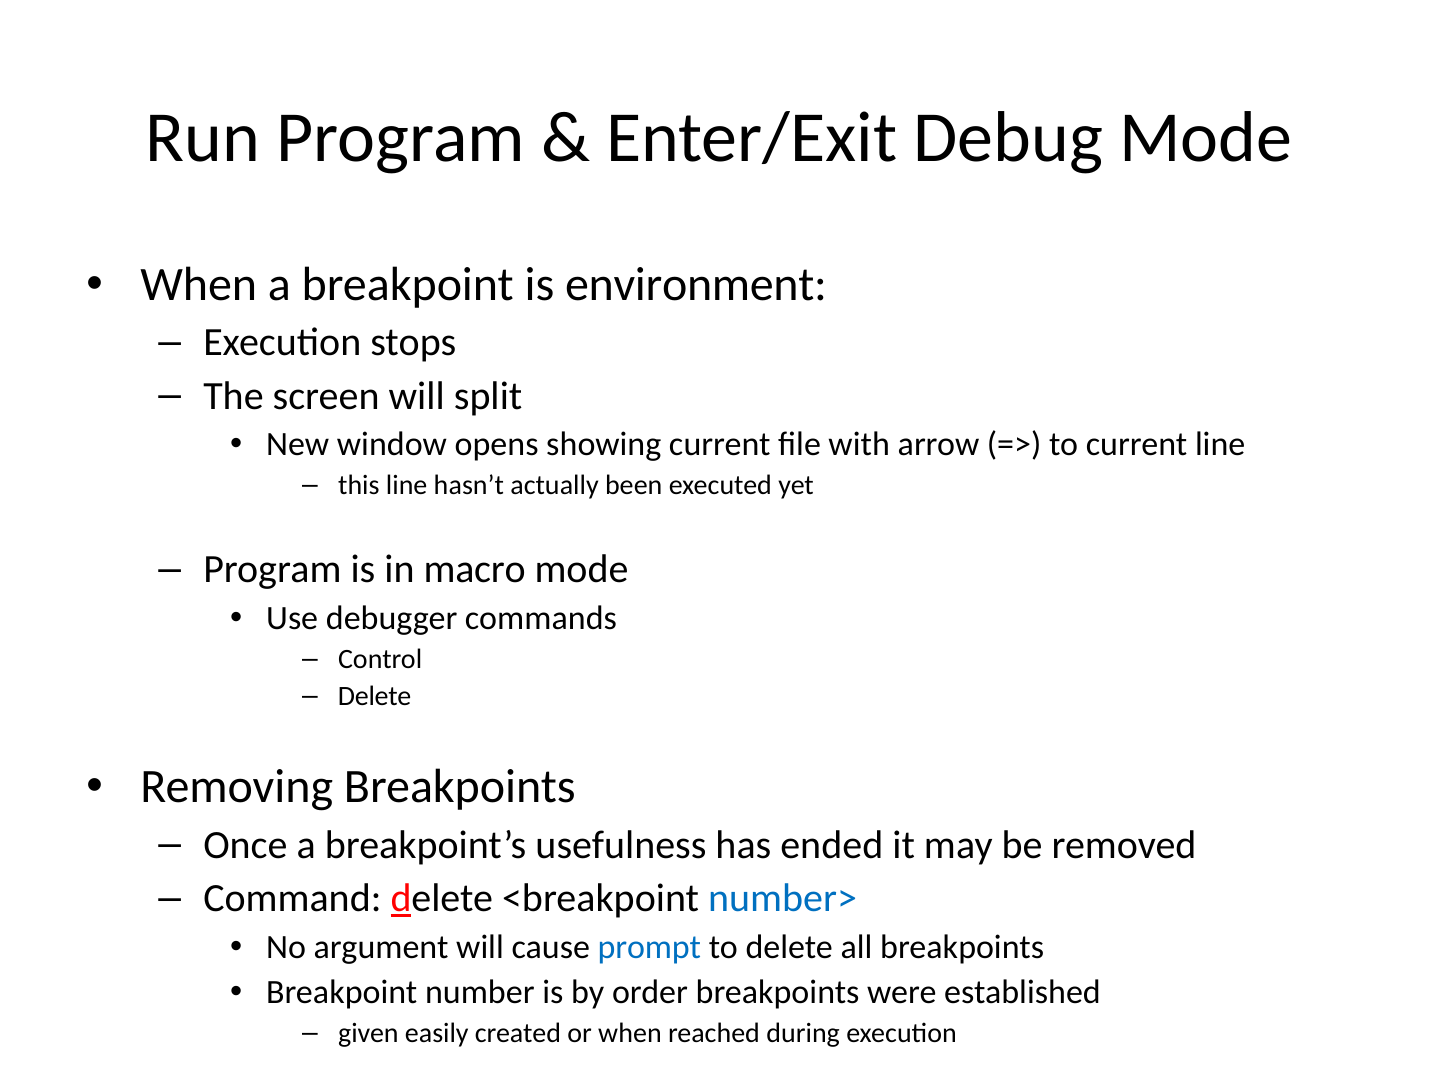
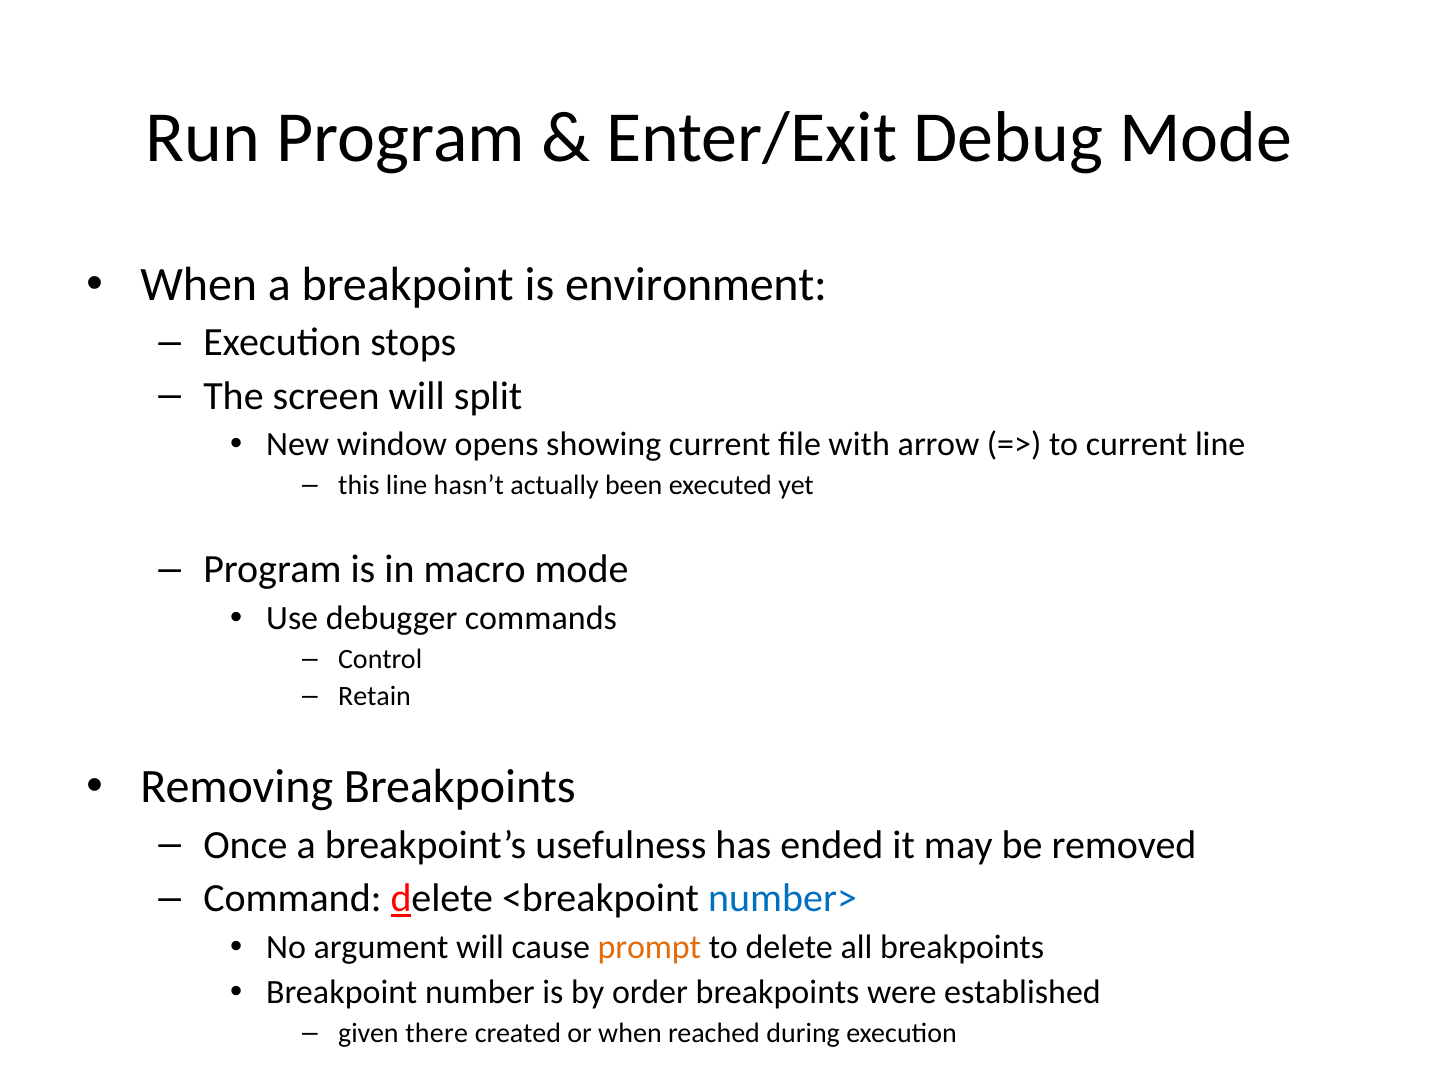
Delete at (375, 697): Delete -> Retain
prompt colour: blue -> orange
easily: easily -> there
